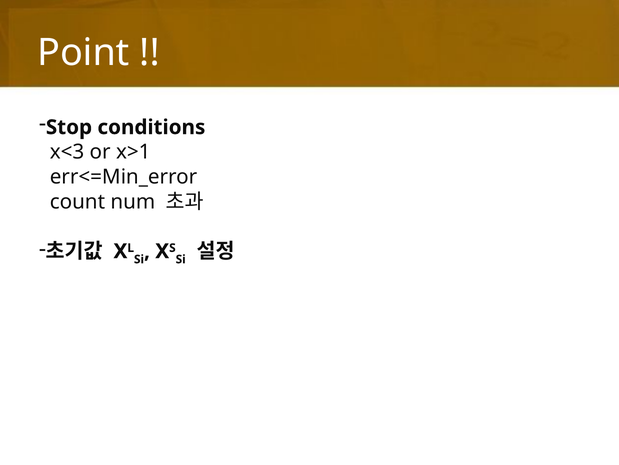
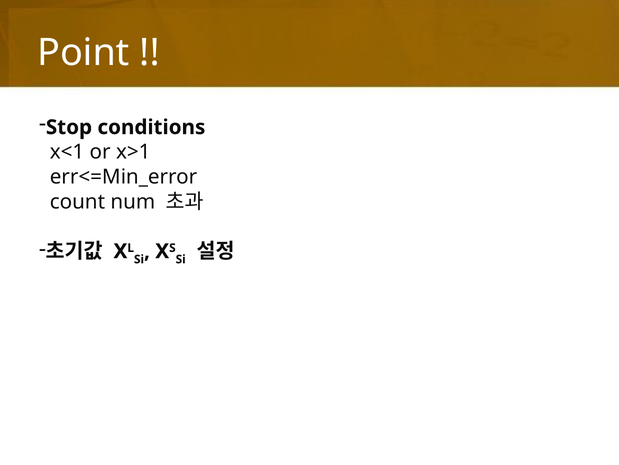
x<3: x<3 -> x<1
